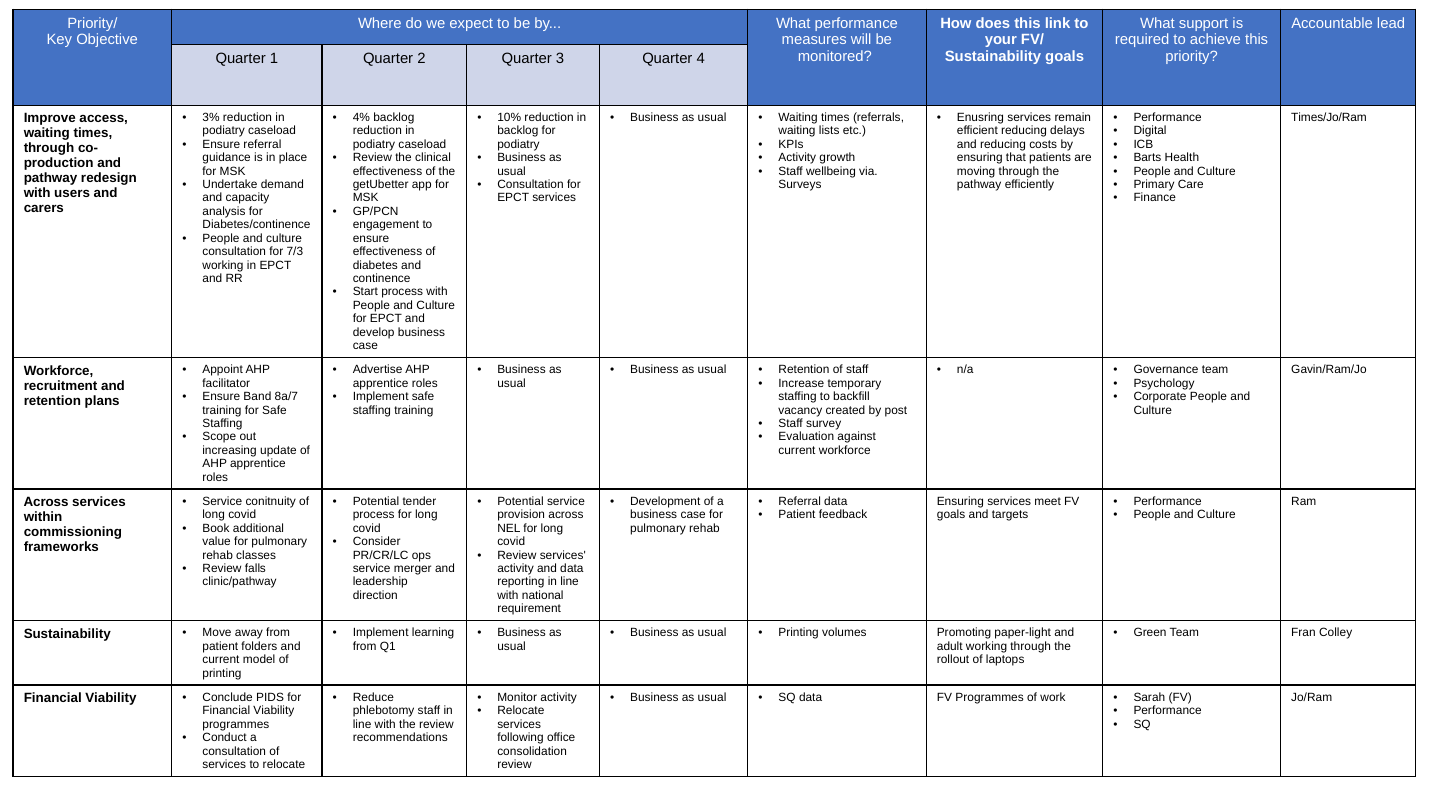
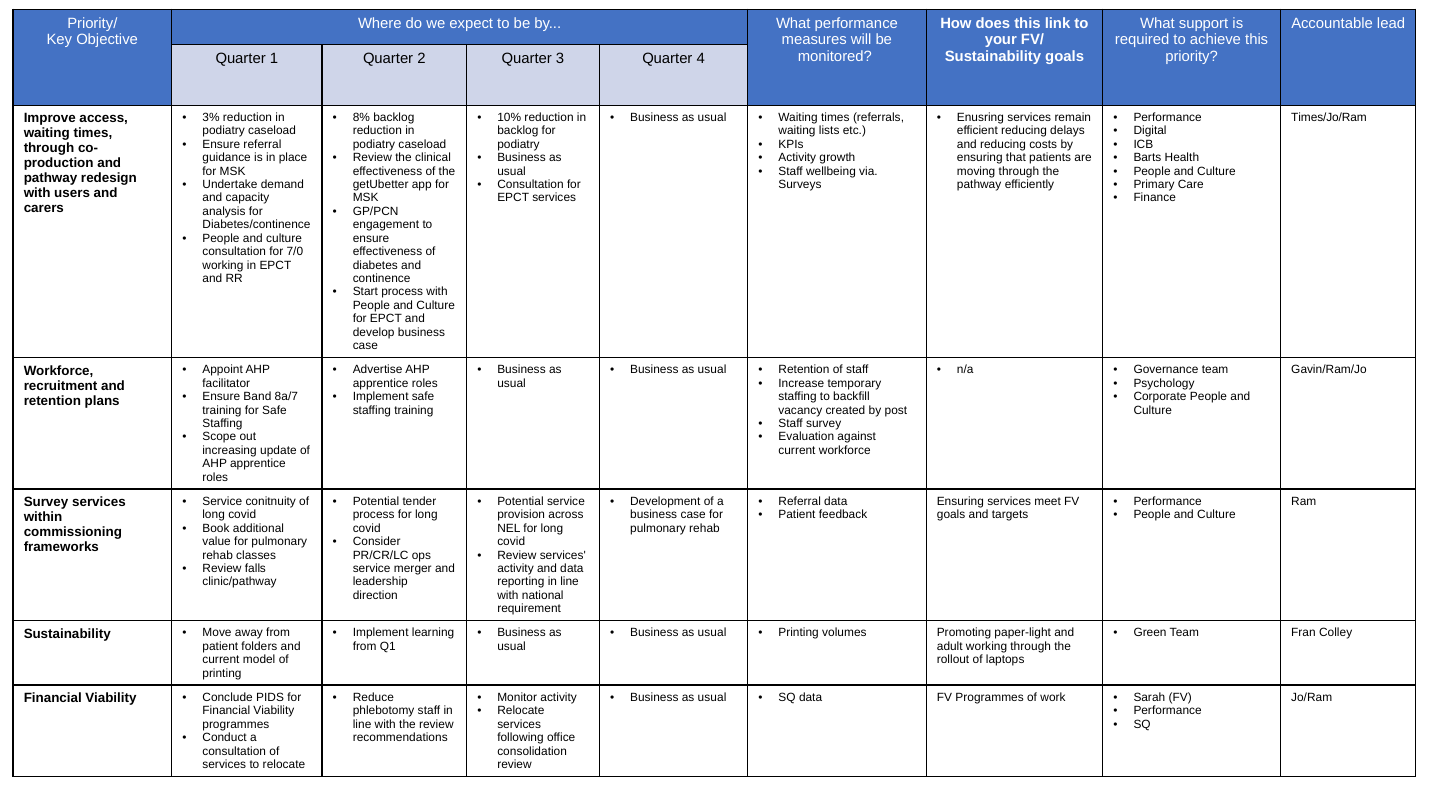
4%: 4% -> 8%
7/3: 7/3 -> 7/0
Across at (46, 502): Across -> Survey
